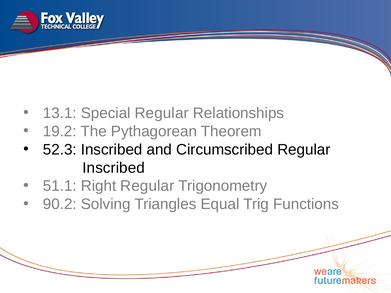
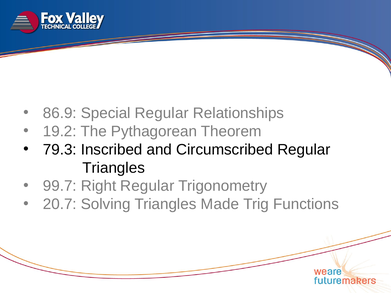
13.1: 13.1 -> 86.9
52.3: 52.3 -> 79.3
Inscribed at (114, 168): Inscribed -> Triangles
51.1: 51.1 -> 99.7
90.2: 90.2 -> 20.7
Equal: Equal -> Made
